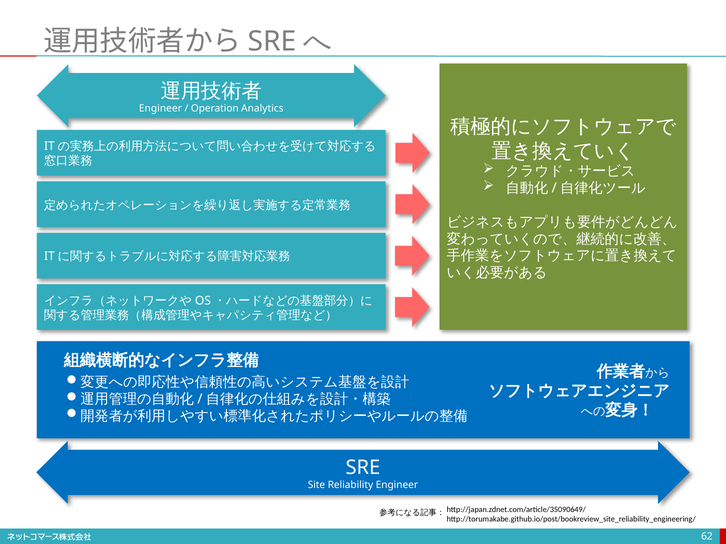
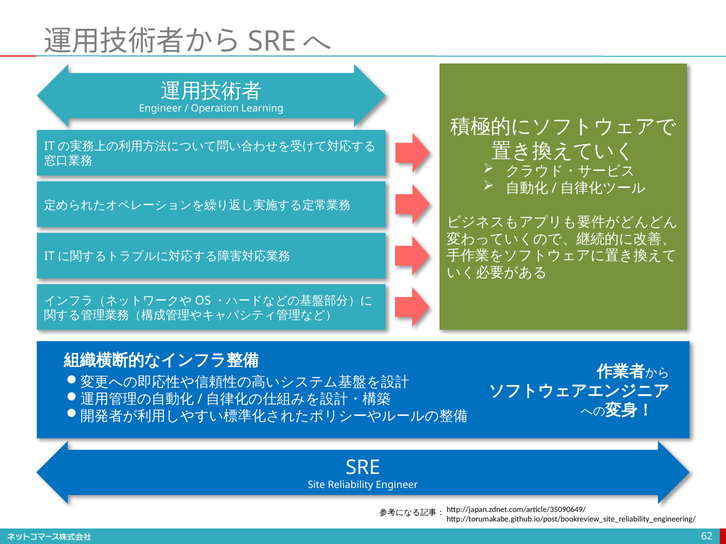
Analytics: Analytics -> Learning
